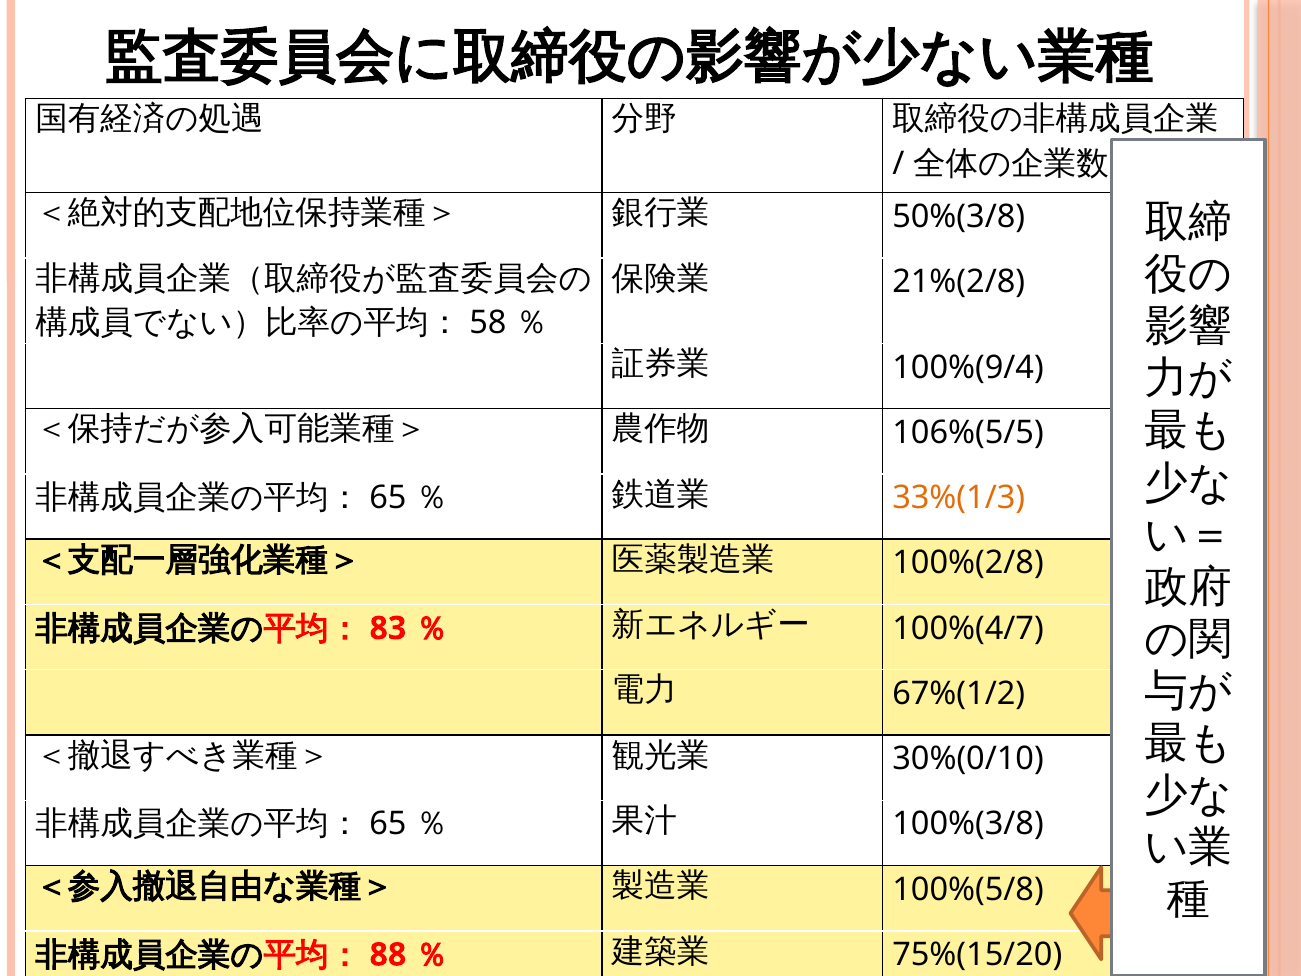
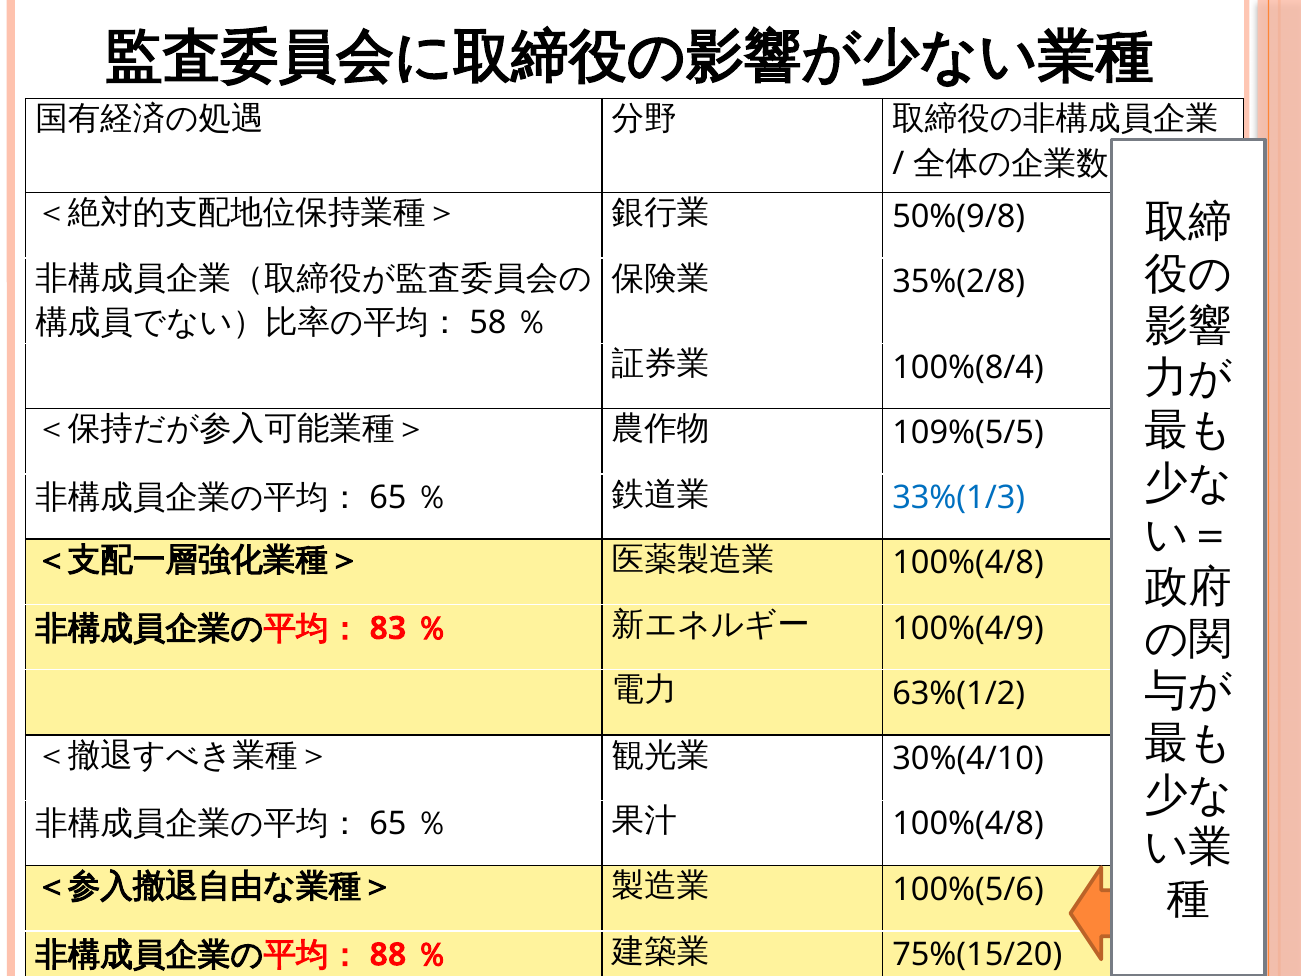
50%(3/8: 50%(3/8 -> 50%(9/8
21%(2/8: 21%(2/8 -> 35%(2/8
100%(9/4: 100%(9/4 -> 100%(8/4
106%(5/5: 106%(5/5 -> 109%(5/5
33%(1/3 colour: orange -> blue
100%(2/8 at (968, 563): 100%(2/8 -> 100%(4/8
100%(4/7: 100%(4/7 -> 100%(4/9
67%(1/2: 67%(1/2 -> 63%(1/2
30%(0/10: 30%(0/10 -> 30%(4/10
100%(3/8 at (968, 824): 100%(3/8 -> 100%(4/8
100%(5/8: 100%(5/8 -> 100%(5/6
